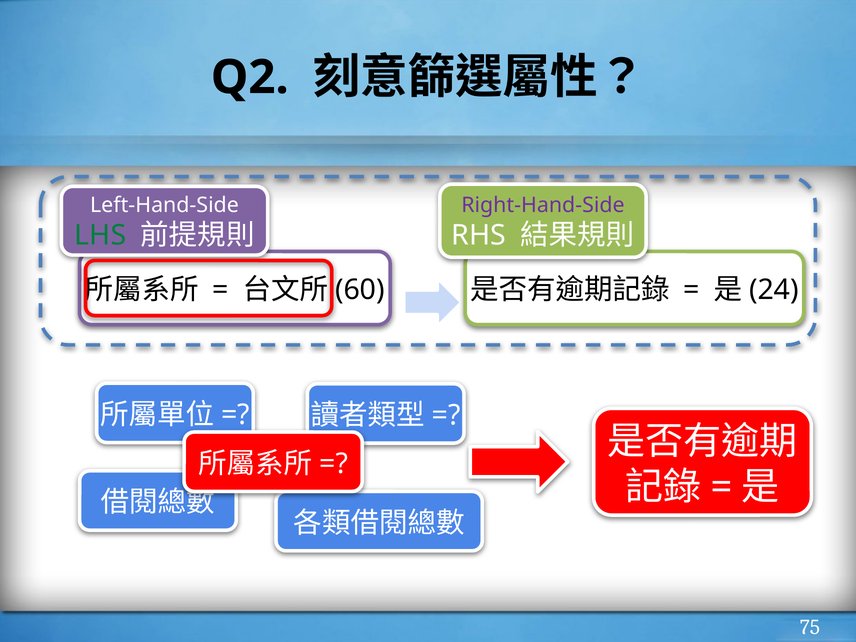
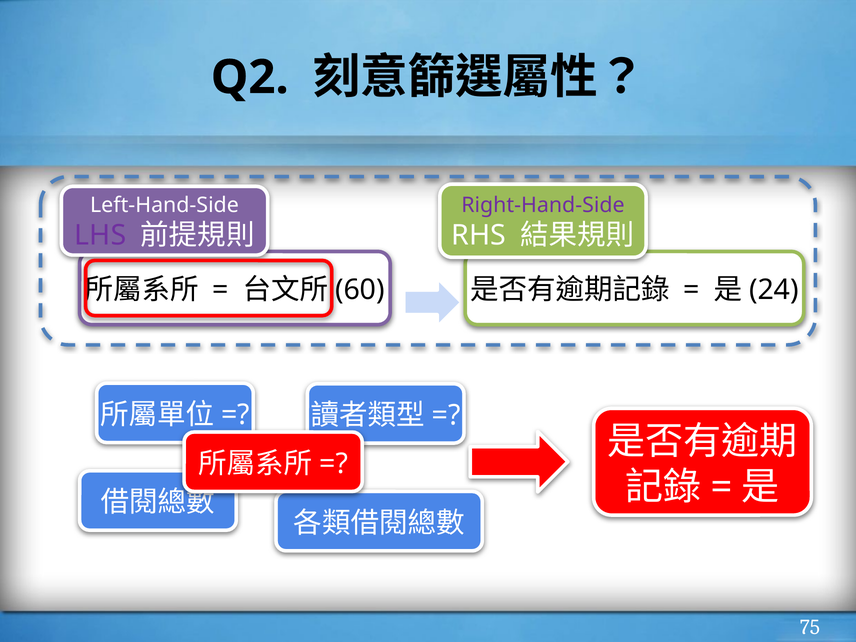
LHS colour: green -> purple
